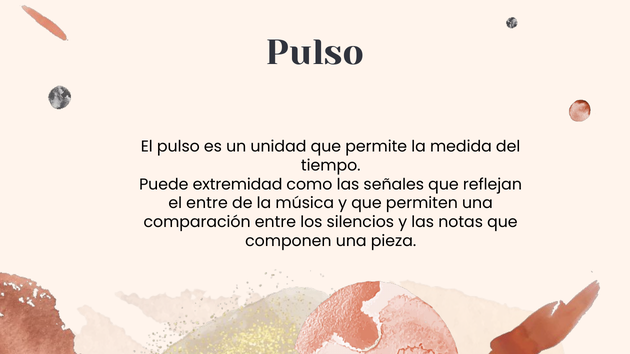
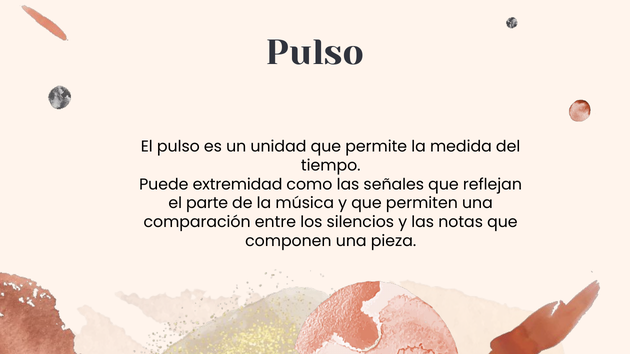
el entre: entre -> parte
